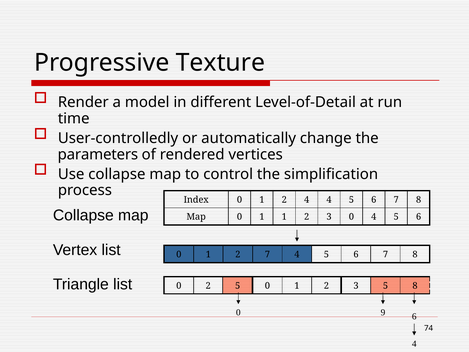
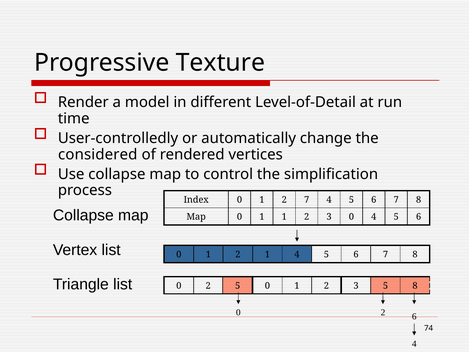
parameters: parameters -> considered
2 4: 4 -> 7
2 7: 7 -> 1
9 at (383, 312): 9 -> 2
